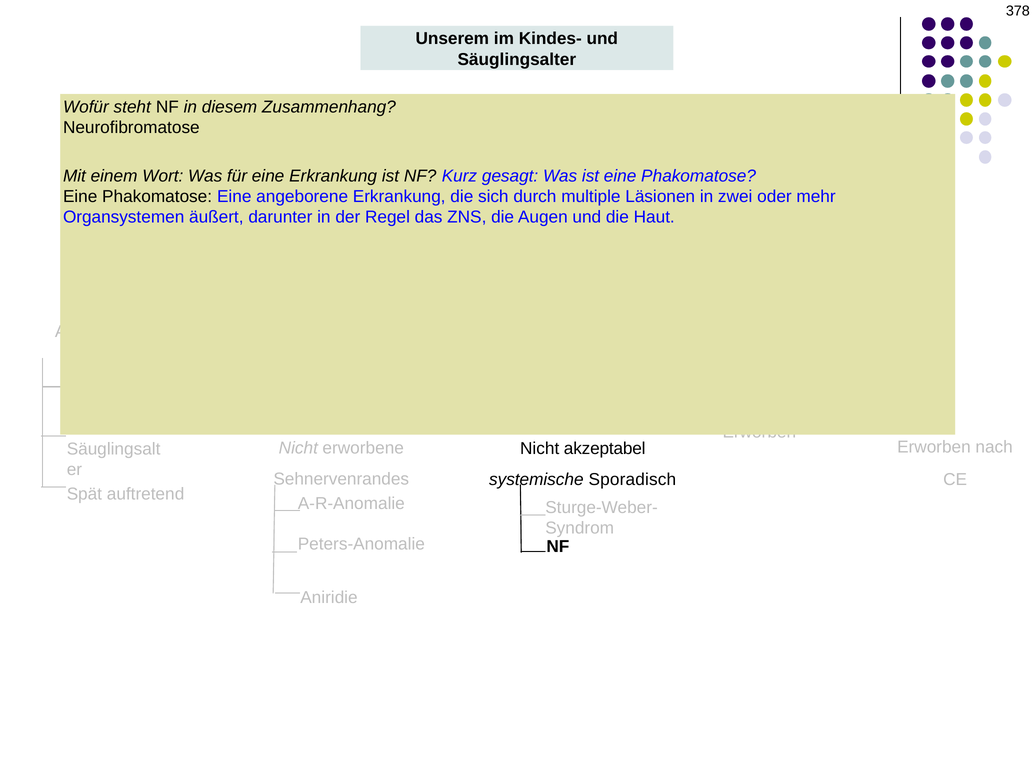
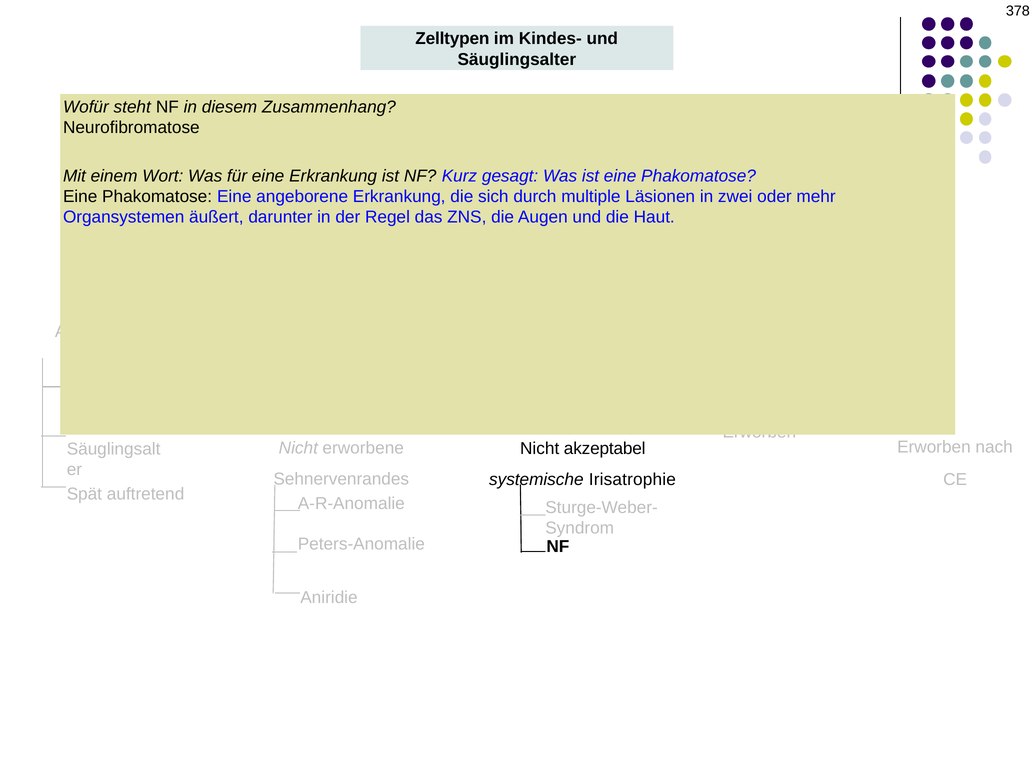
Unserem at (452, 39): Unserem -> Zelltypen
Sporadisch: Sporadisch -> Irisatrophie
